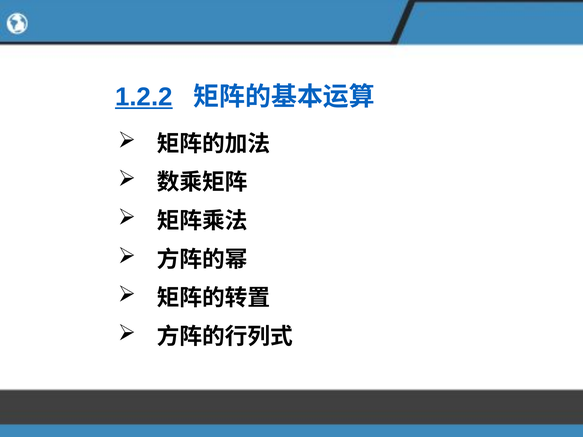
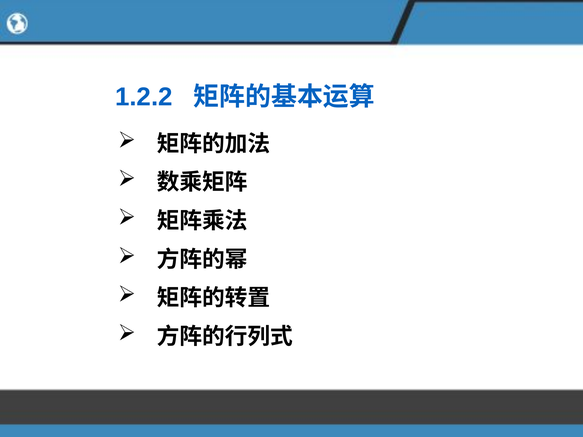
1.2.2 underline: present -> none
